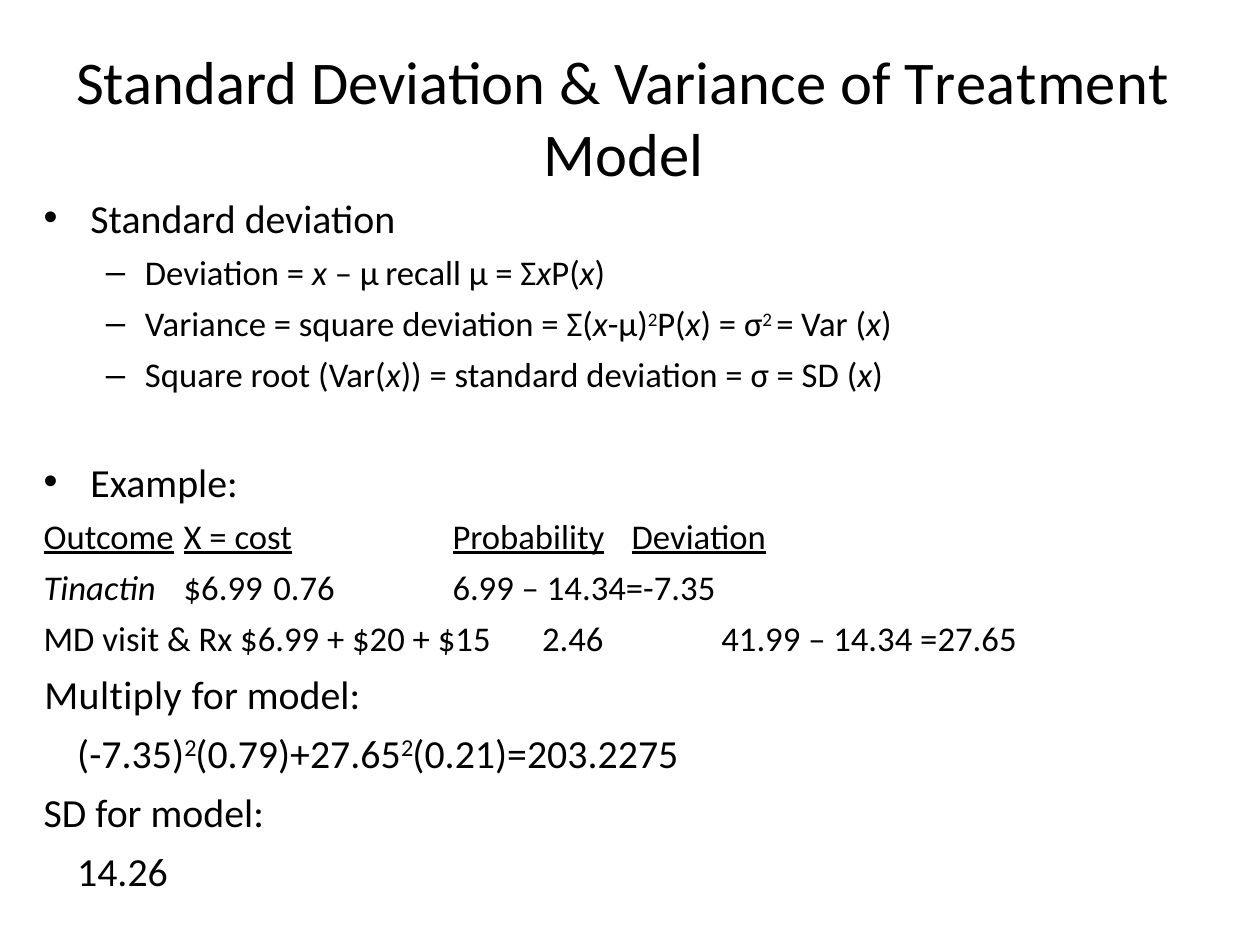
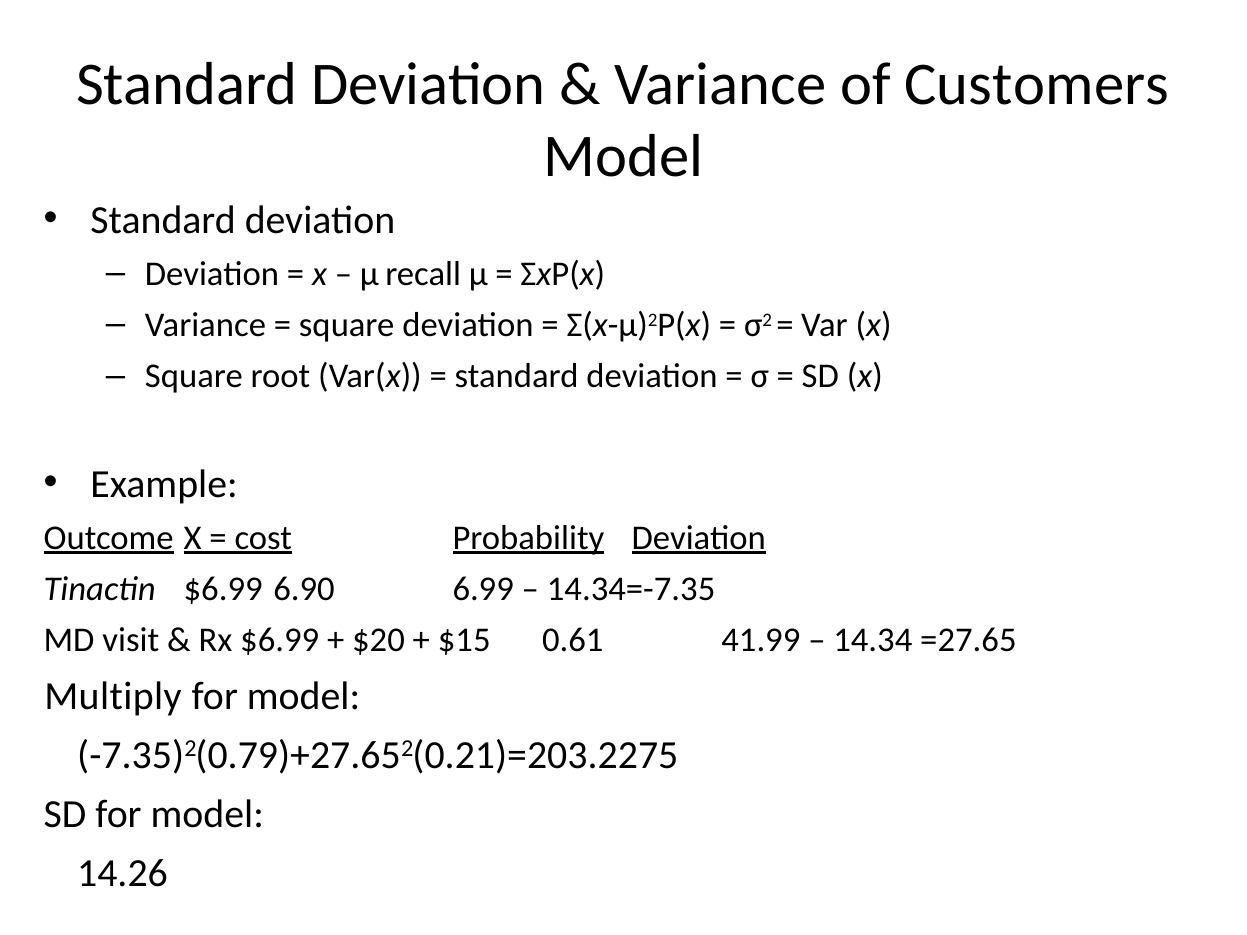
Treatment: Treatment -> Customers
0.76: 0.76 -> 6.90
2.46: 2.46 -> 0.61
